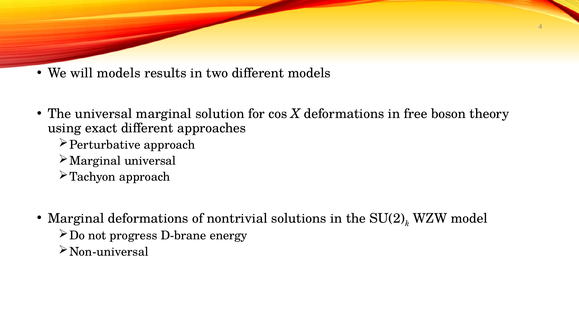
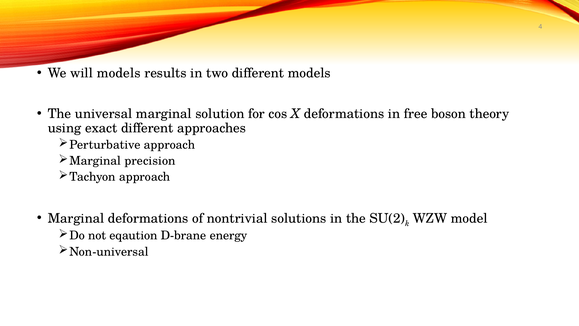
Marginal universal: universal -> precision
progress: progress -> eqaution
